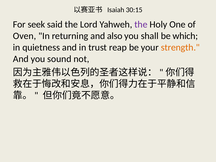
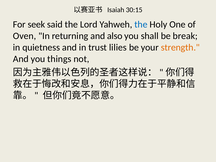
the at (141, 24) colour: purple -> blue
which: which -> break
reap: reap -> lilies
sound: sound -> things
